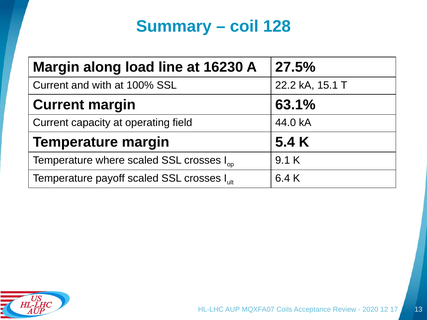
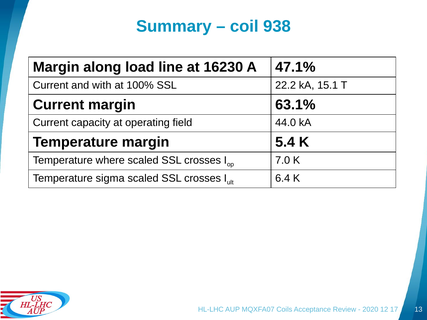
128: 128 -> 938
27.5%: 27.5% -> 47.1%
9.1: 9.1 -> 7.0
payoff: payoff -> sigma
